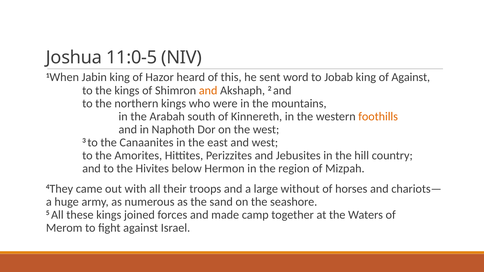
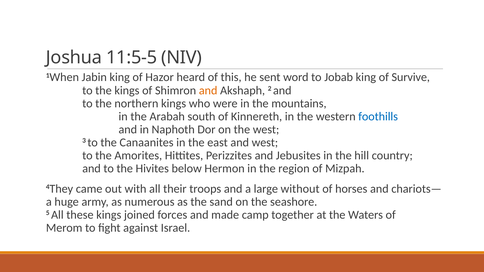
11:0-5: 11:0-5 -> 11:5-5
of Against: Against -> Survive
foothills colour: orange -> blue
